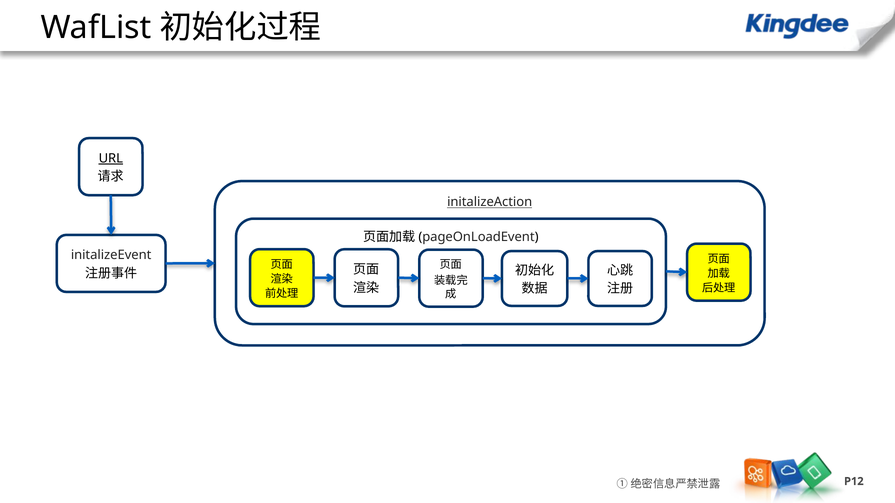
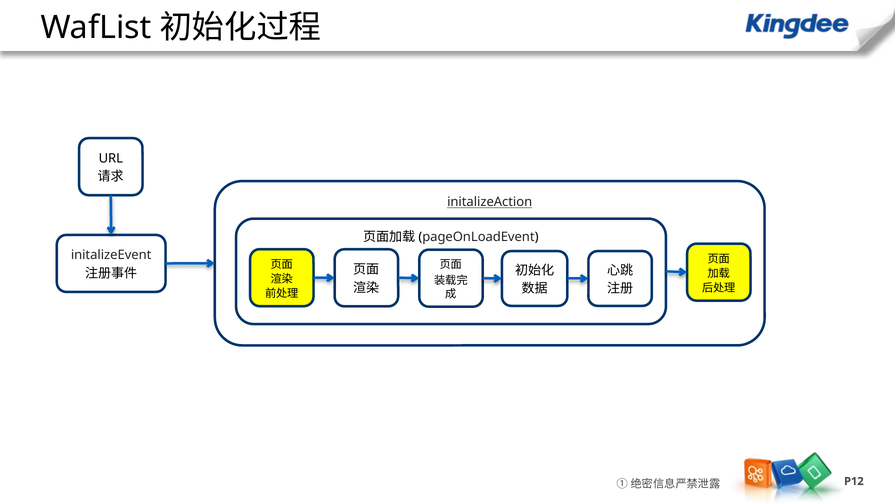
URL underline: present -> none
